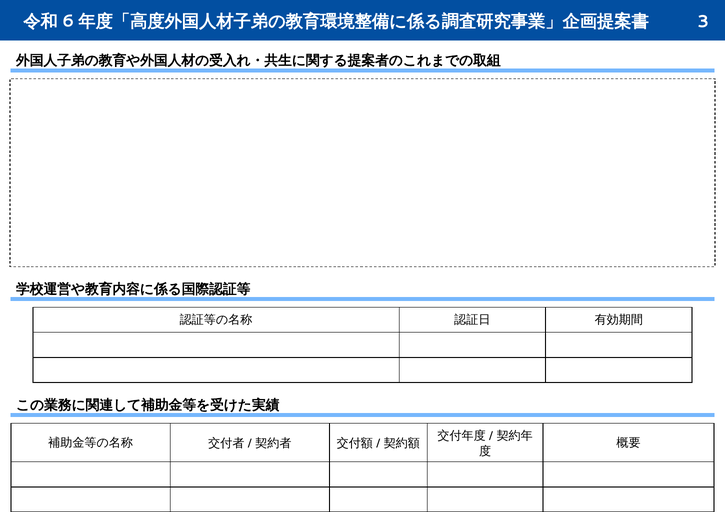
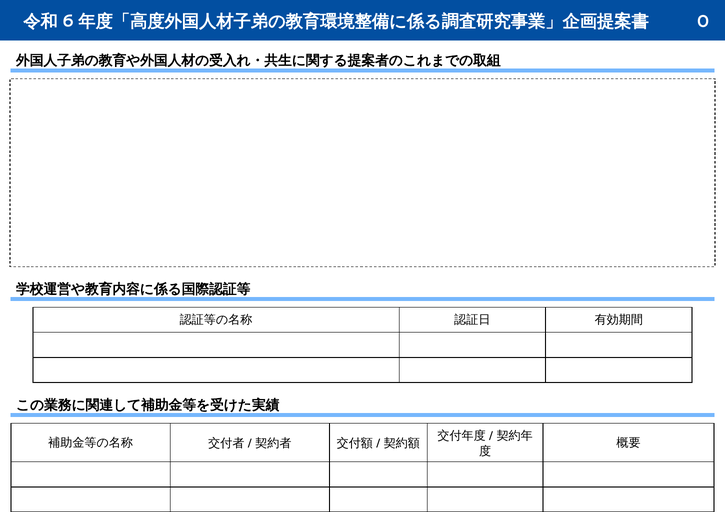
3: 3 -> 0
